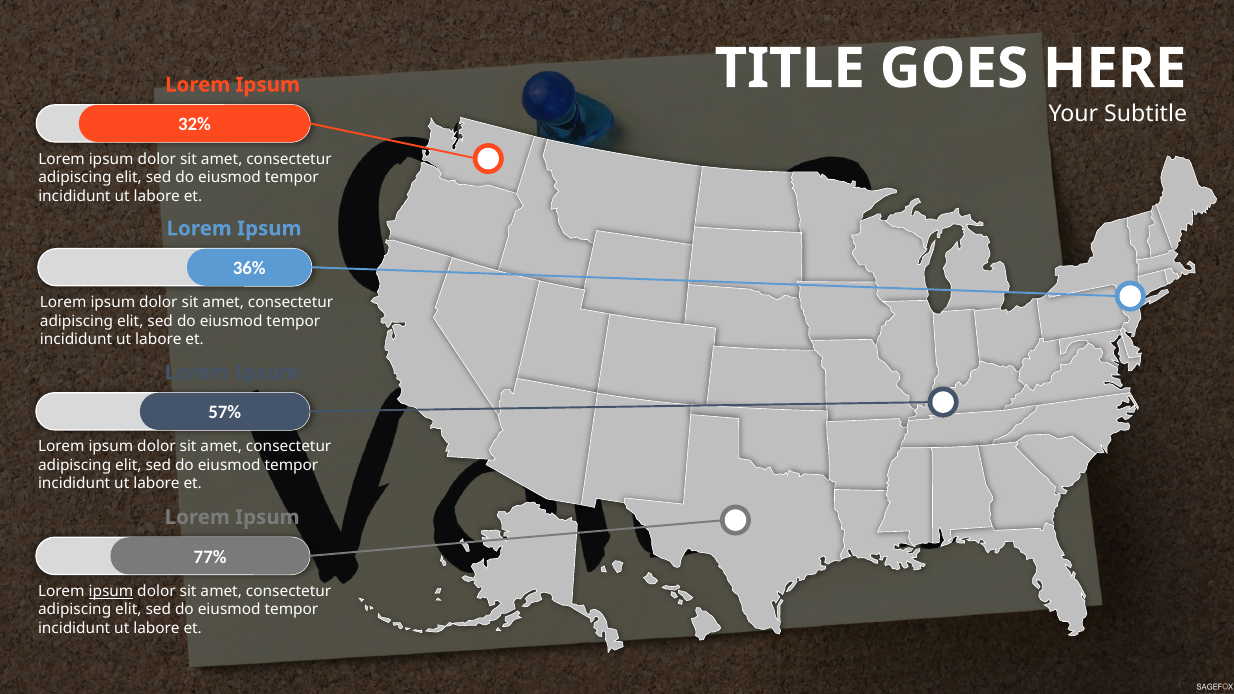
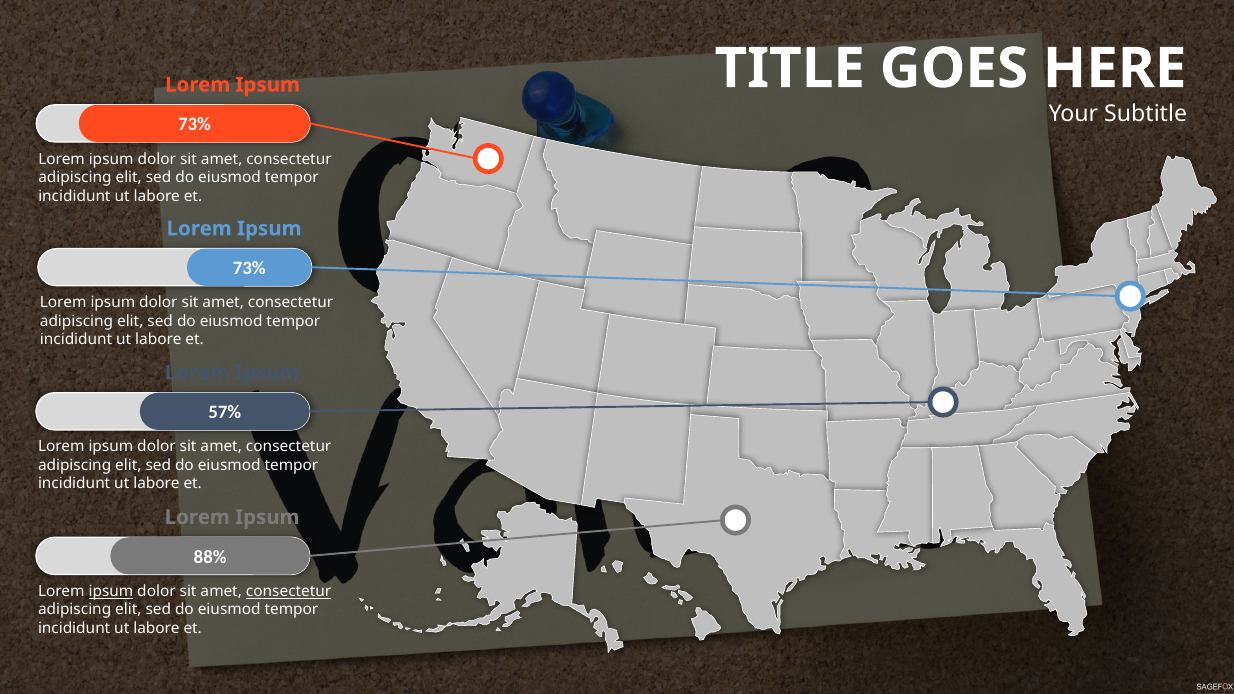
32% at (194, 125): 32% -> 73%
36% at (249, 269): 36% -> 73%
77%: 77% -> 88%
consectetur at (289, 591) underline: none -> present
